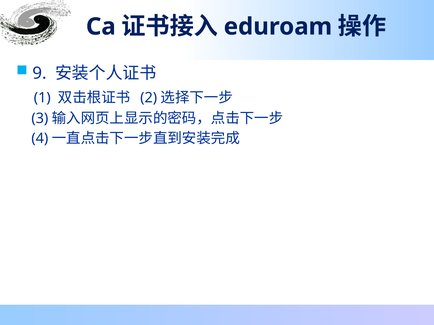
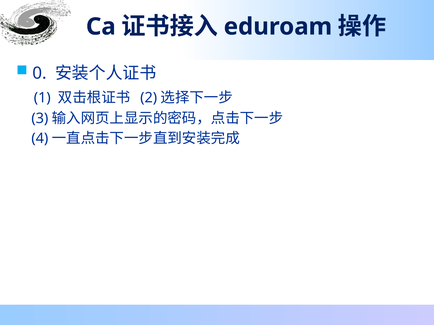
9: 9 -> 0
